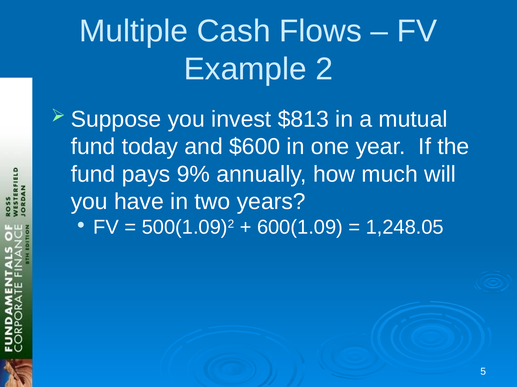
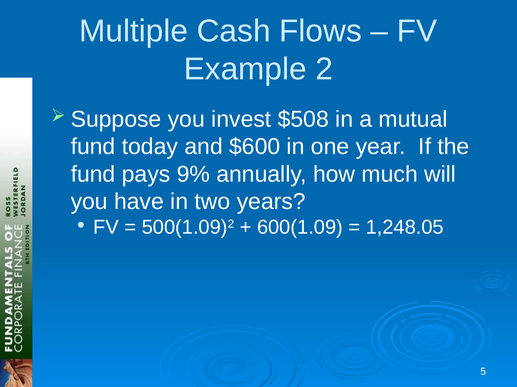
$813: $813 -> $508
